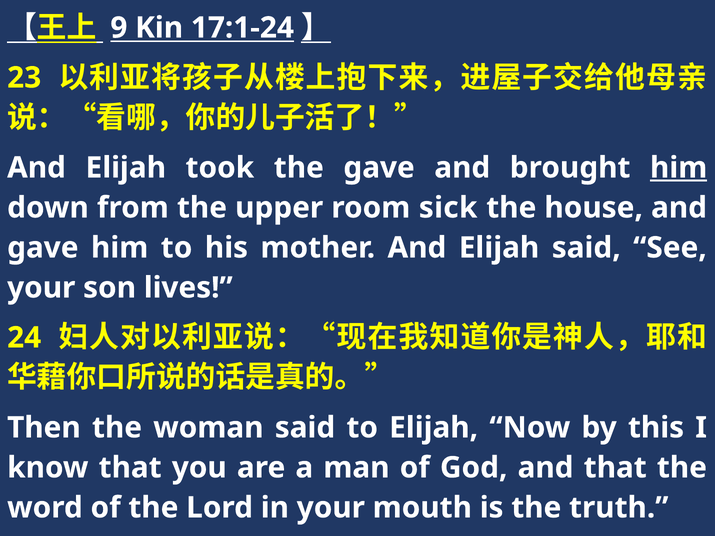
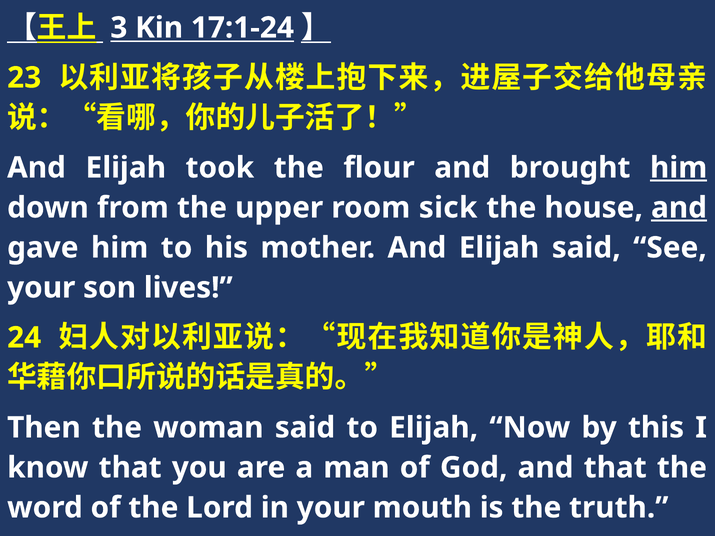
9: 9 -> 3
the gave: gave -> flour
and at (679, 208) underline: none -> present
